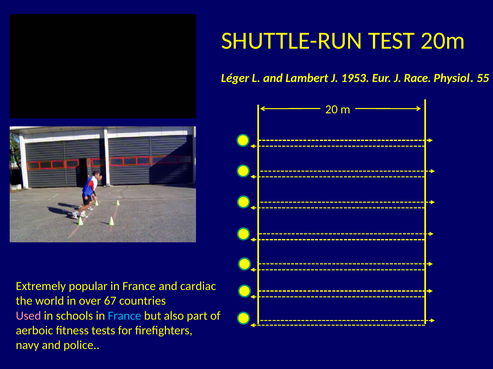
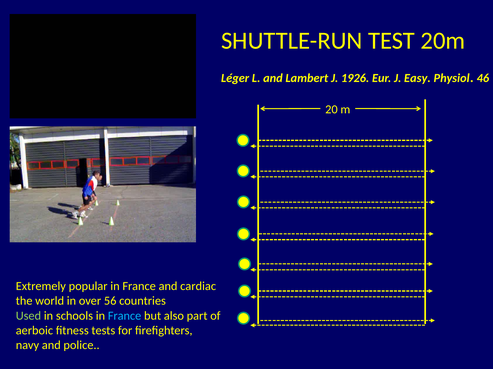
1953: 1953 -> 1926
Race: Race -> Easy
55: 55 -> 46
67: 67 -> 56
Used colour: pink -> light green
